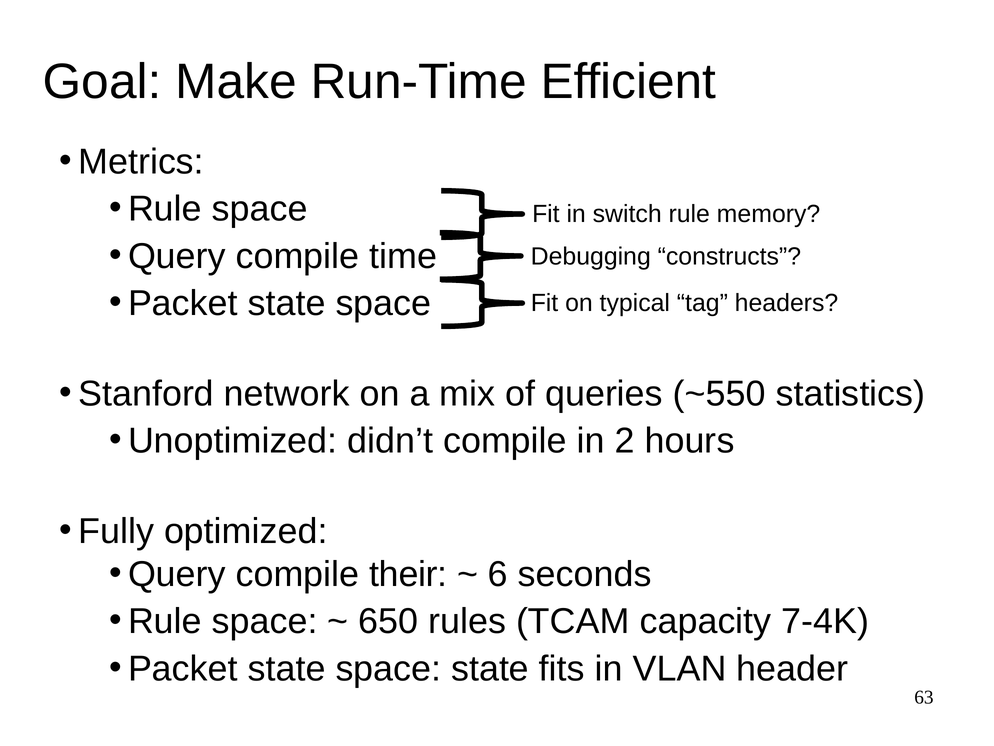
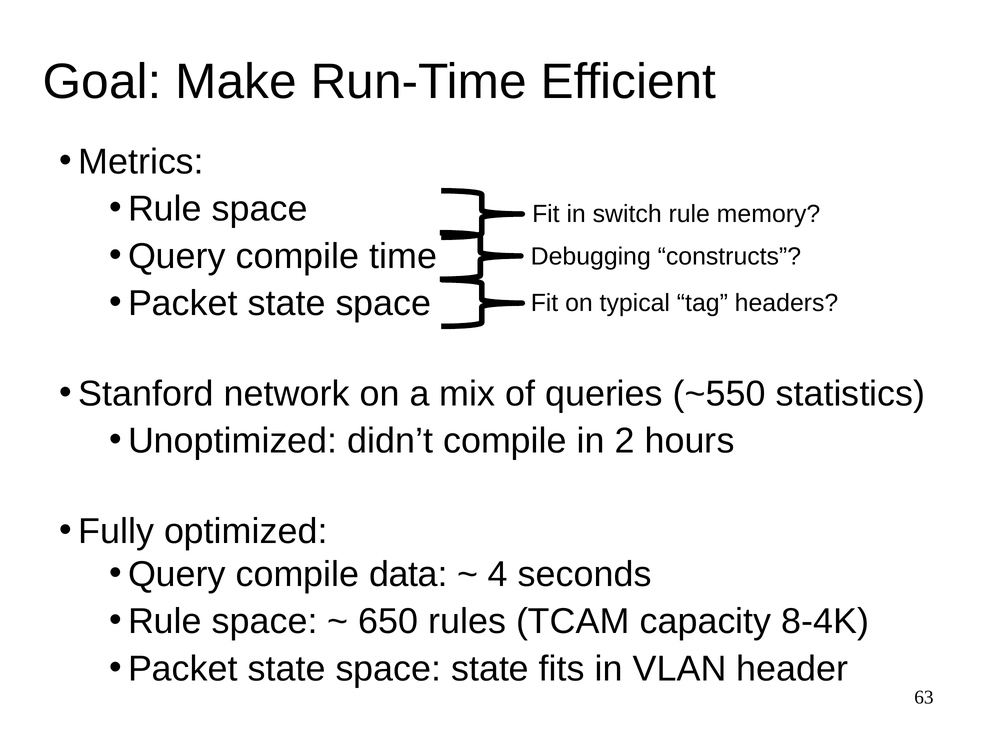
their: their -> data
6: 6 -> 4
7-4K: 7-4K -> 8-4K
